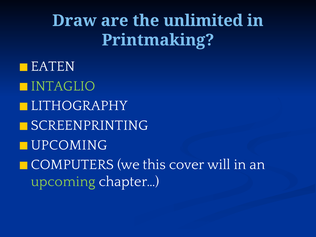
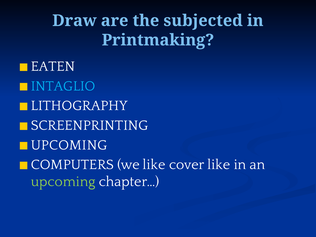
unlimited: unlimited -> subjected
INTAGLIO colour: light green -> light blue
we this: this -> like
cover will: will -> like
